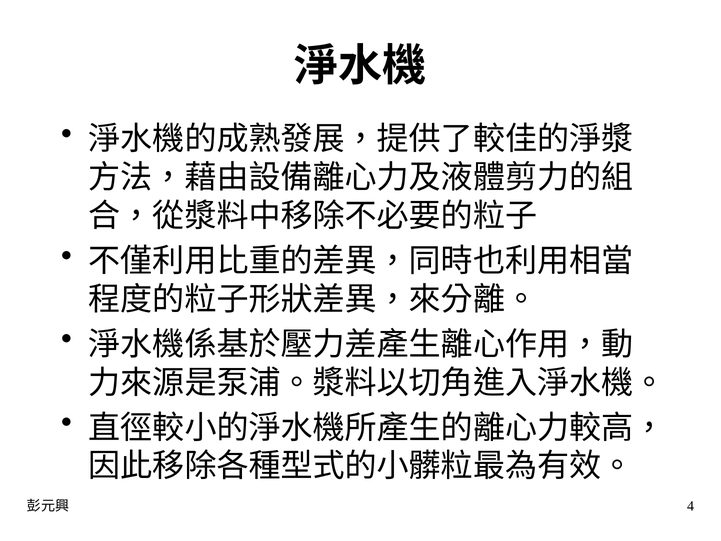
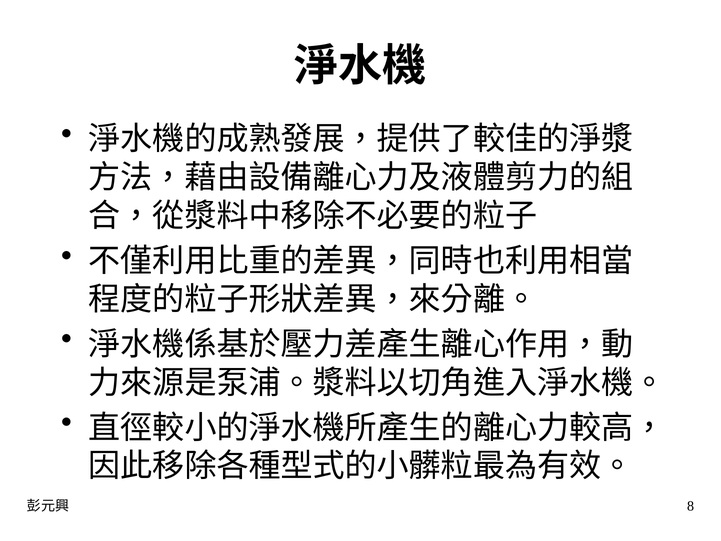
4: 4 -> 8
